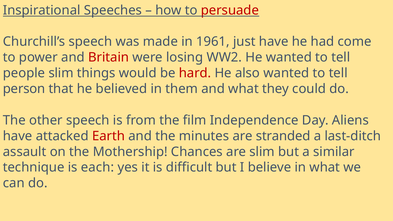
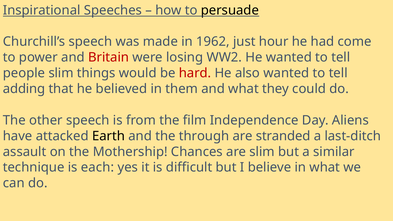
persuade colour: red -> black
1961: 1961 -> 1962
just have: have -> hour
person: person -> adding
Earth colour: red -> black
minutes: minutes -> through
